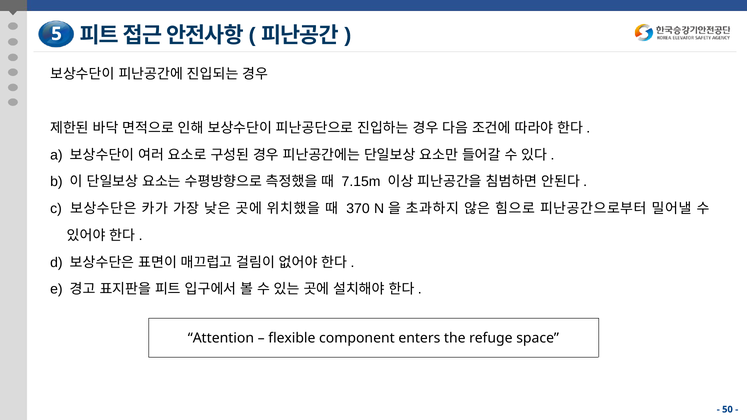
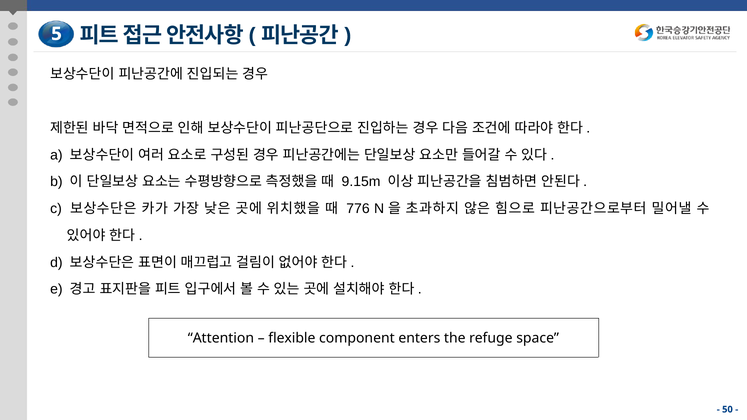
7.15m: 7.15m -> 9.15m
370: 370 -> 776
